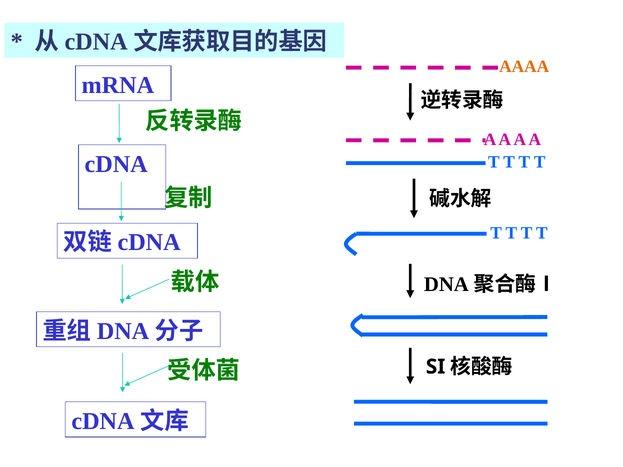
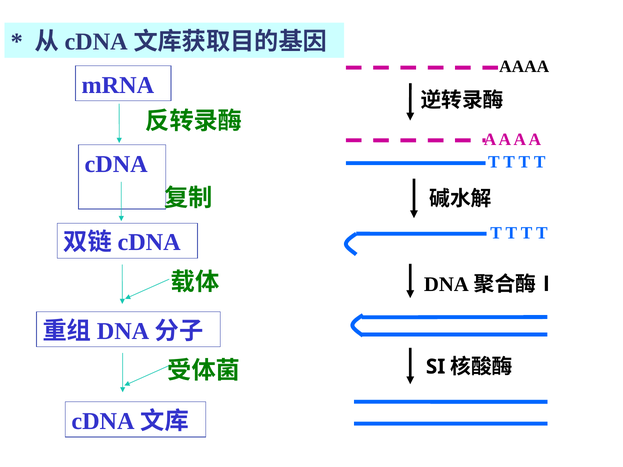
AAAA colour: orange -> black
